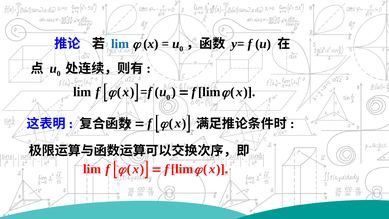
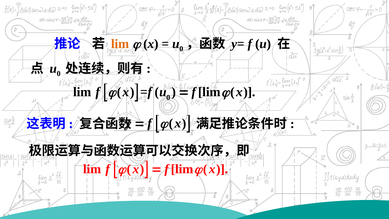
lim at (120, 44) colour: blue -> orange
